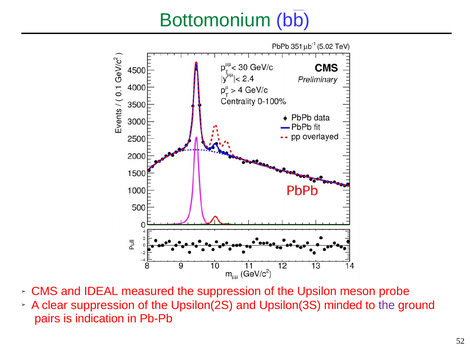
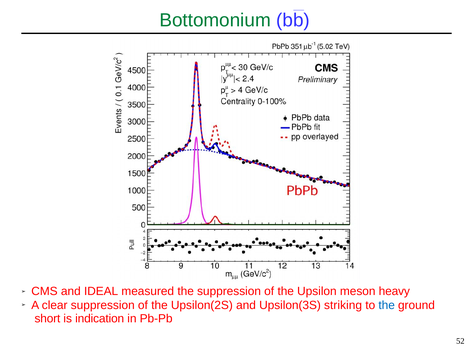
probe: probe -> heavy
minded: minded -> striking
the at (387, 305) colour: purple -> blue
pairs: pairs -> short
